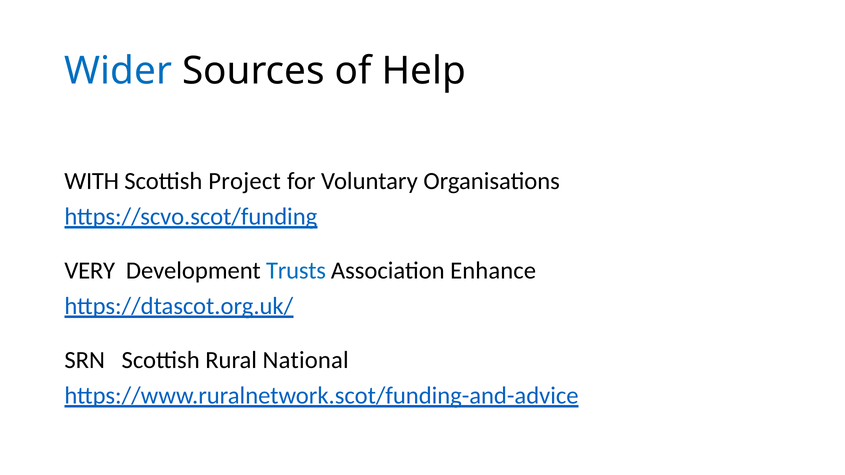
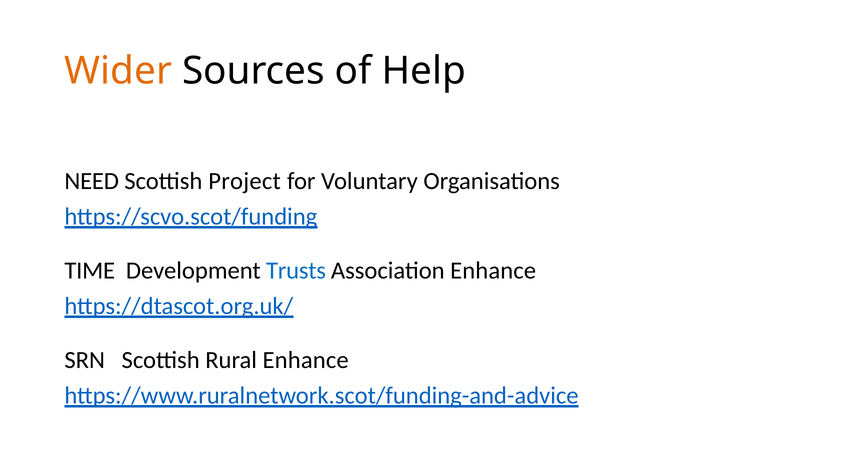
Wider colour: blue -> orange
WITH: WITH -> NEED
VERY: VERY -> TIME
Rural National: National -> Enhance
